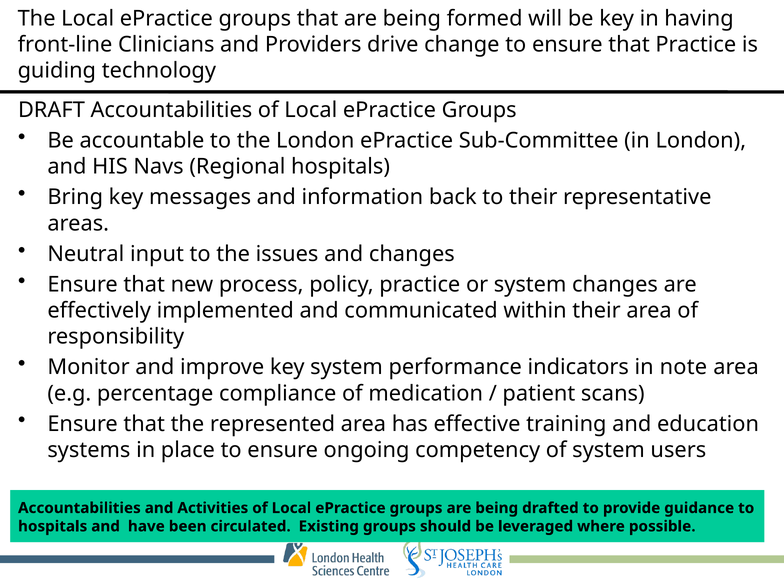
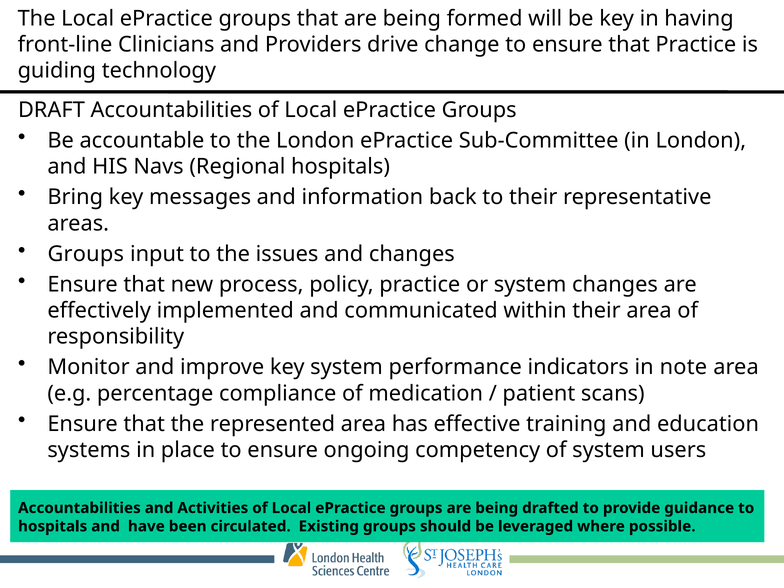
Neutral at (86, 254): Neutral -> Groups
